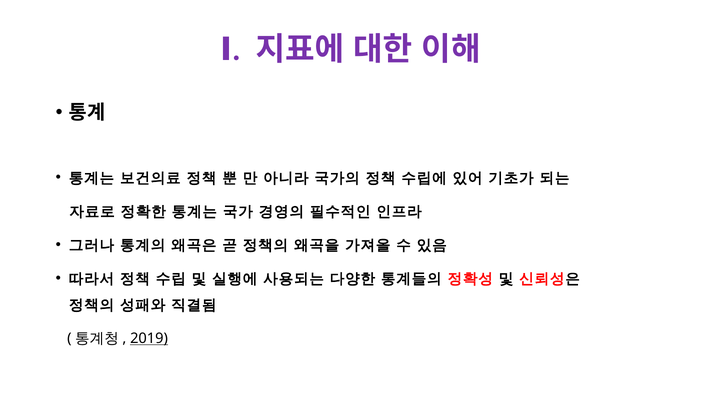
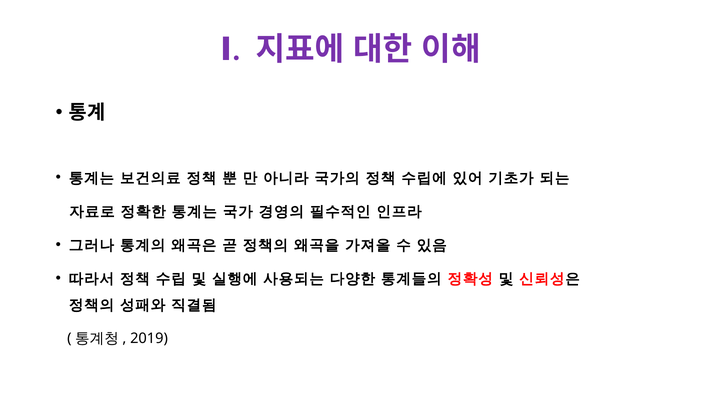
2019 underline: present -> none
